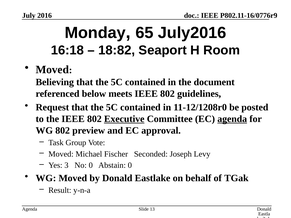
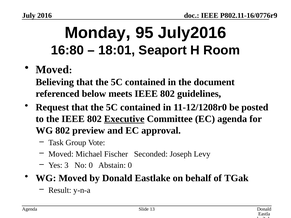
65: 65 -> 95
16:18: 16:18 -> 16:80
18:82: 18:82 -> 18:01
agenda at (232, 119) underline: present -> none
